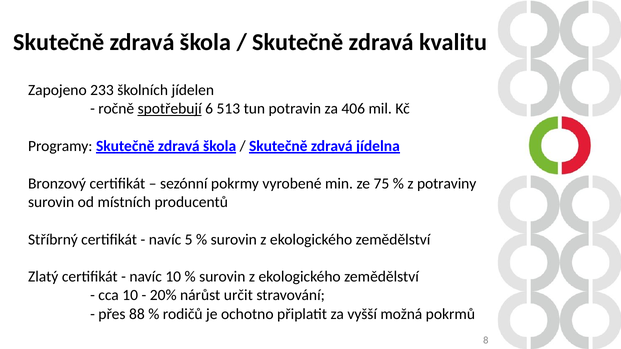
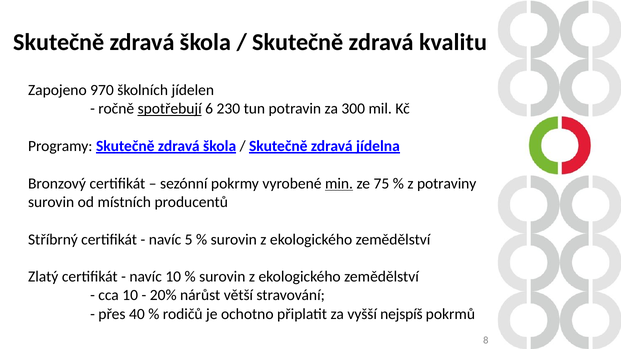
233: 233 -> 970
513: 513 -> 230
406: 406 -> 300
min underline: none -> present
určit: určit -> větší
88: 88 -> 40
možná: možná -> nejspíš
